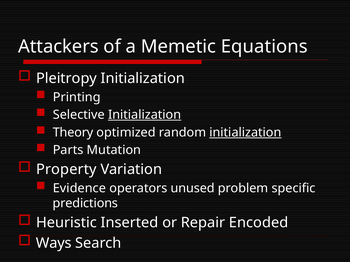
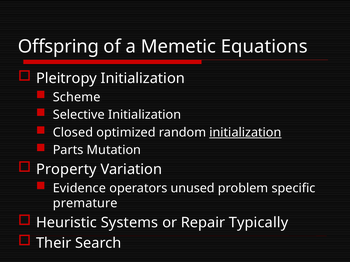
Attackers: Attackers -> Offspring
Printing: Printing -> Scheme
Initialization at (145, 115) underline: present -> none
Theory: Theory -> Closed
predictions: predictions -> premature
Inserted: Inserted -> Systems
Encoded: Encoded -> Typically
Ways: Ways -> Their
